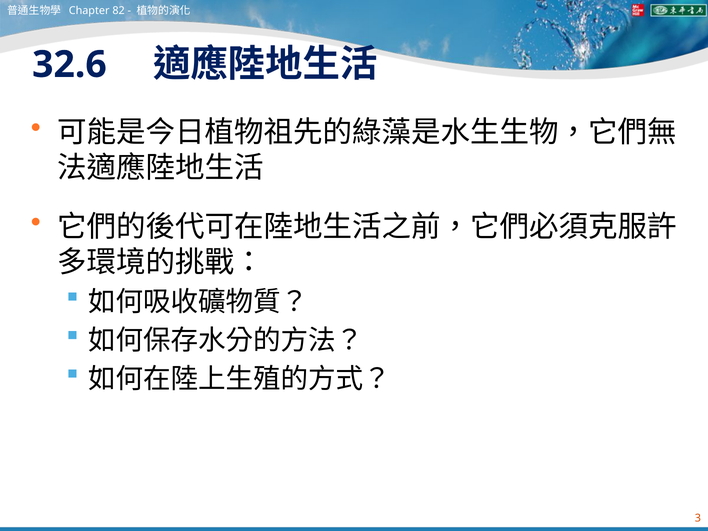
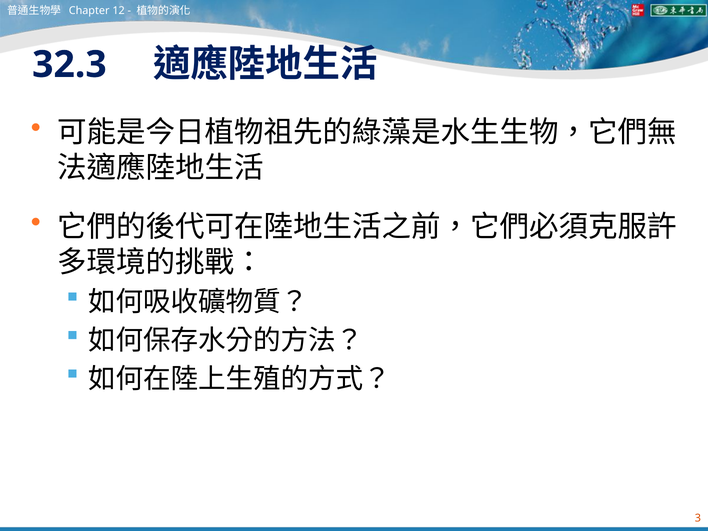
82: 82 -> 12
32.6: 32.6 -> 32.3
